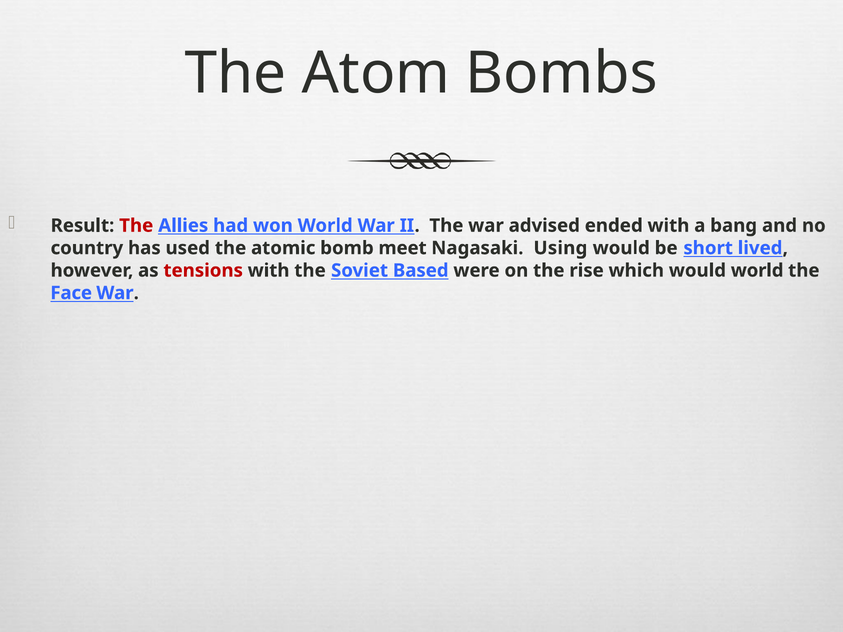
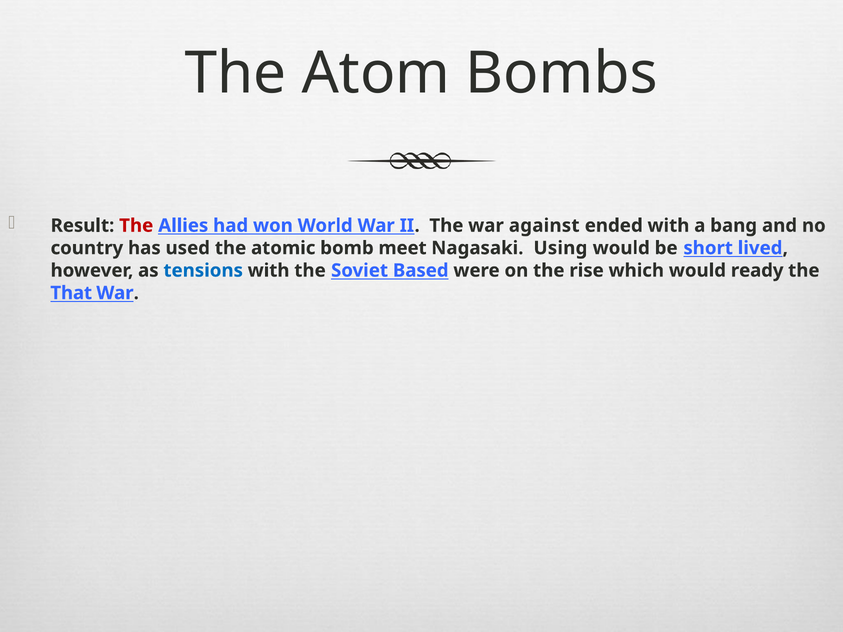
advised: advised -> against
tensions colour: red -> blue
would world: world -> ready
Face: Face -> That
